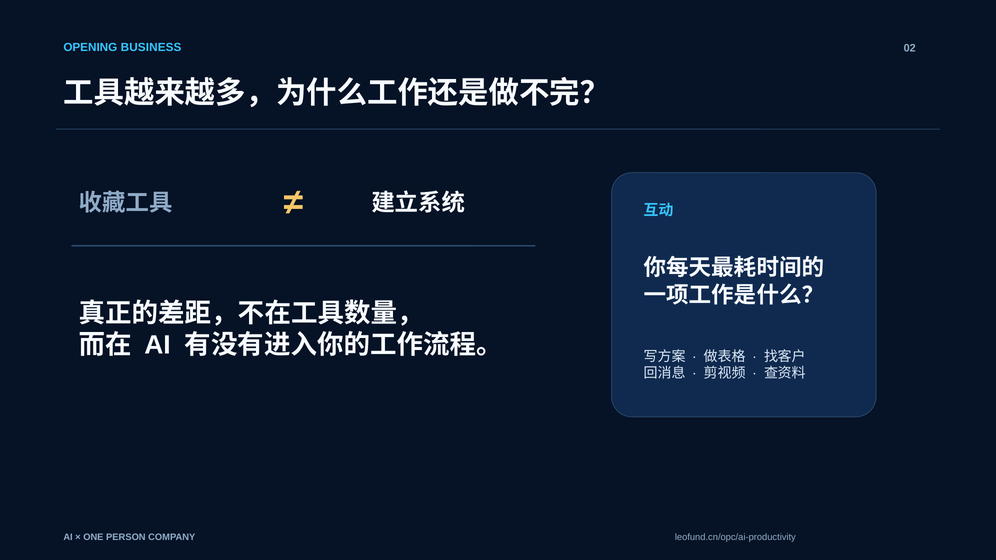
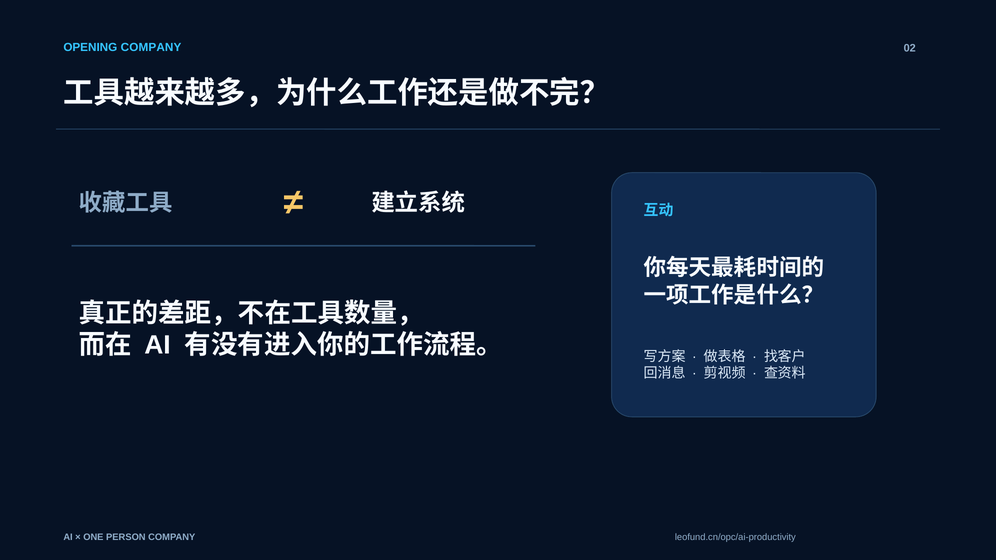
OPENING BUSINESS: BUSINESS -> COMPANY
